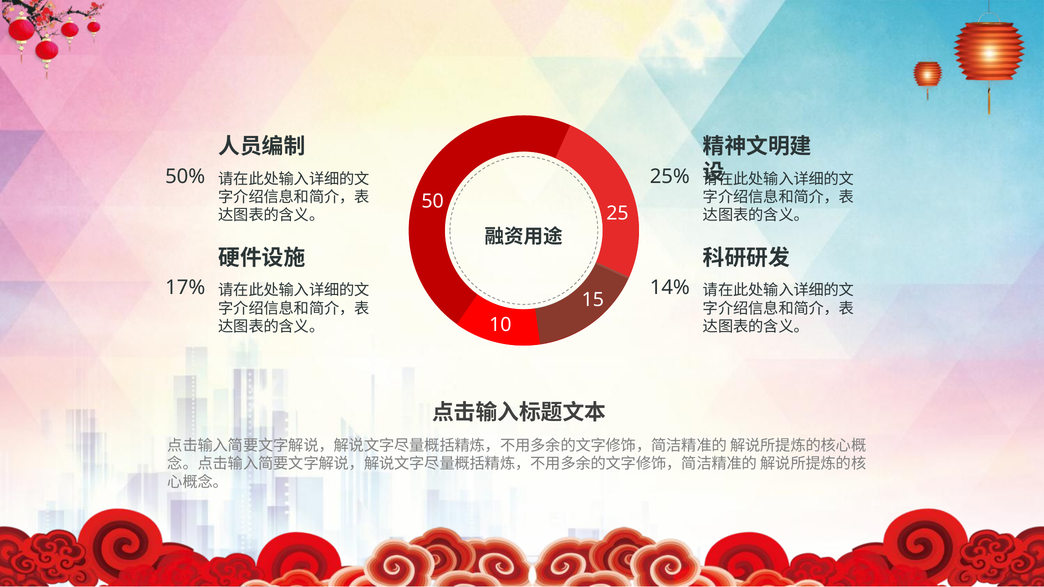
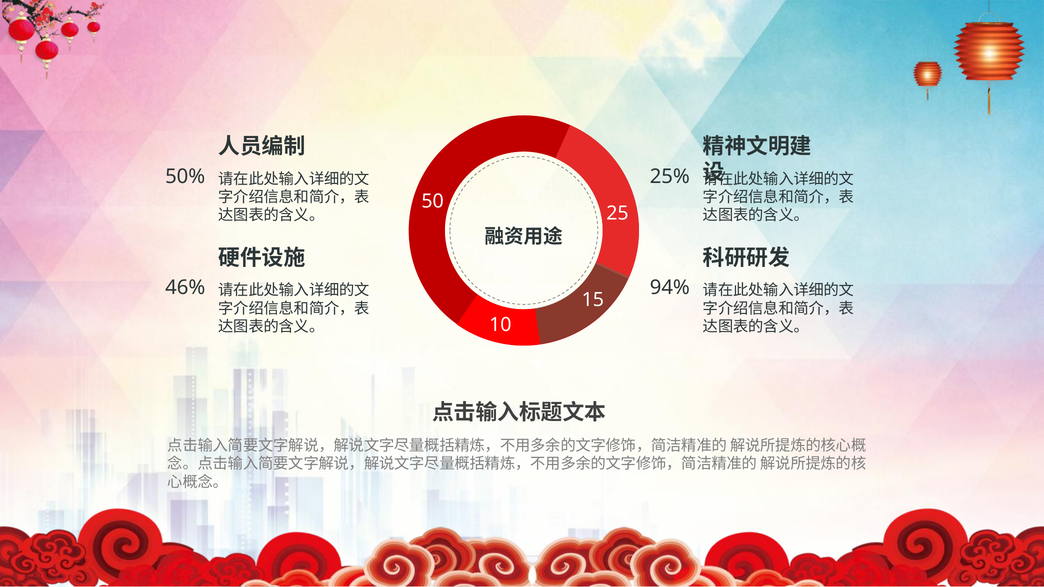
17%: 17% -> 46%
14%: 14% -> 94%
